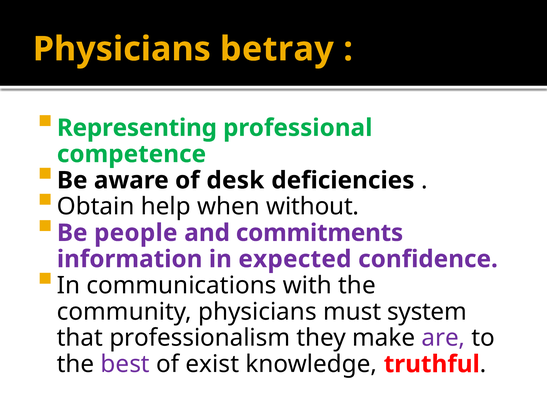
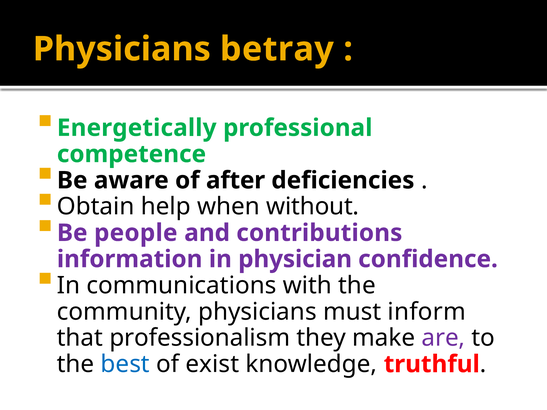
Representing: Representing -> Energetically
desk: desk -> after
commitments: commitments -> contributions
expected: expected -> physician
system: system -> inform
best colour: purple -> blue
